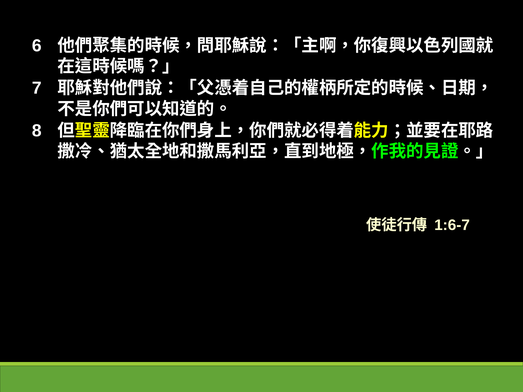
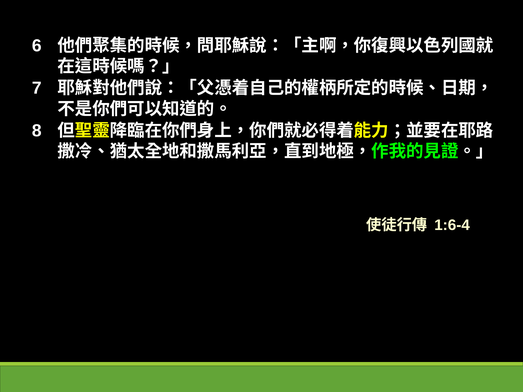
1:6-7: 1:6-7 -> 1:6-4
